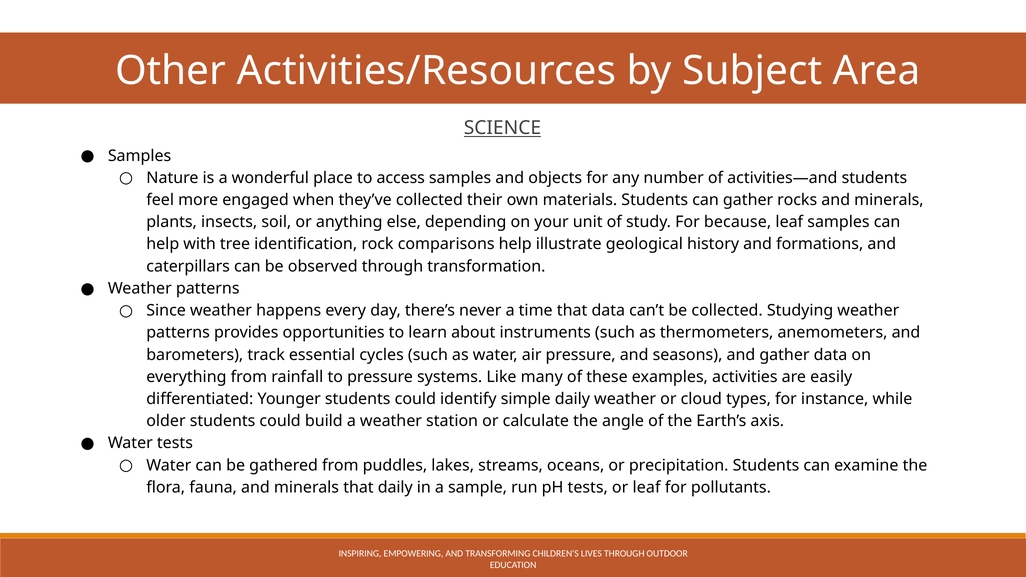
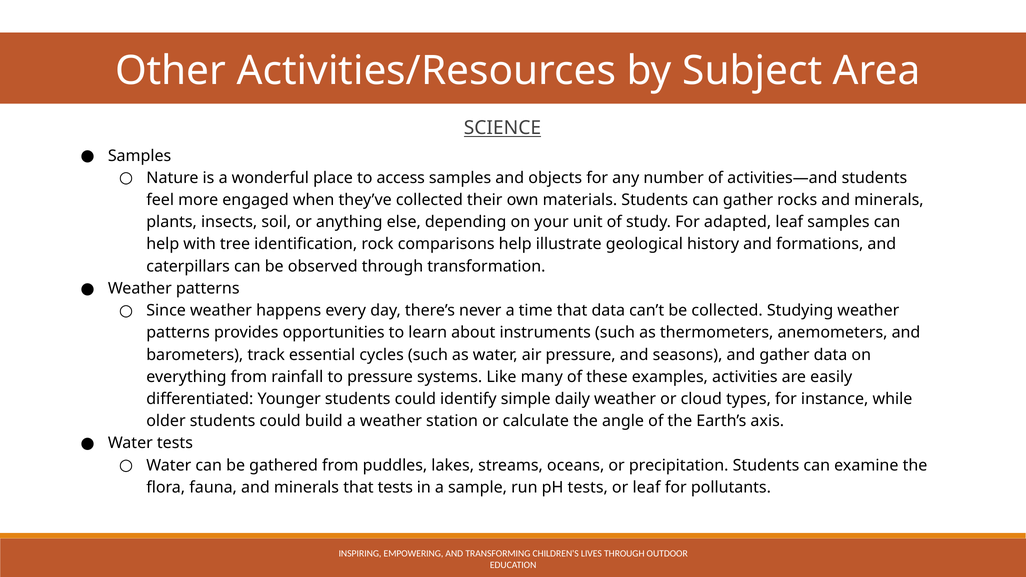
because: because -> adapted
that daily: daily -> tests
